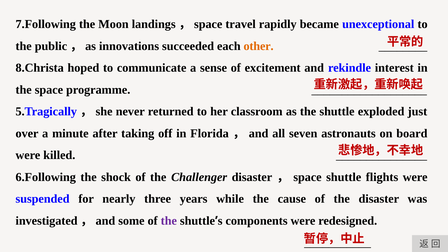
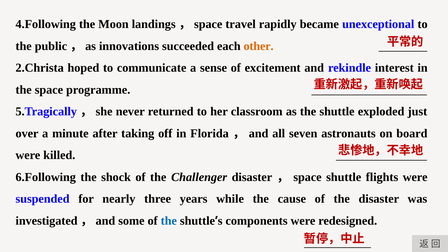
7.Following: 7.Following -> 4.Following
8.Christa: 8.Christa -> 2.Christa
the at (169, 221) colour: purple -> blue
